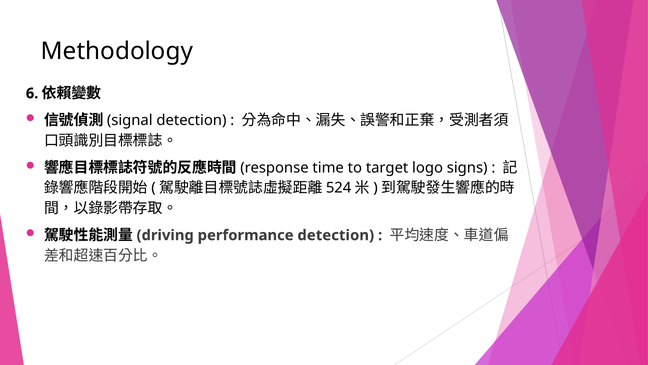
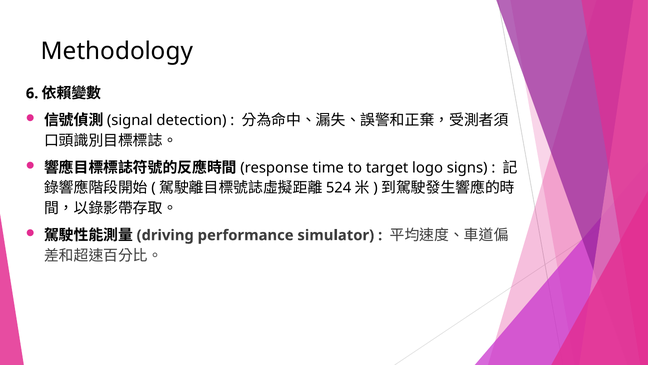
performance detection: detection -> simulator
